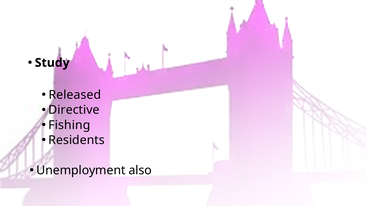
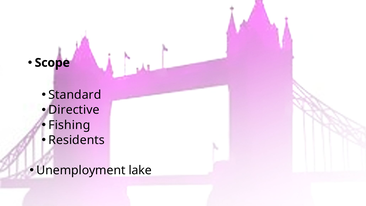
Study: Study -> Scope
Released: Released -> Standard
also: also -> lake
